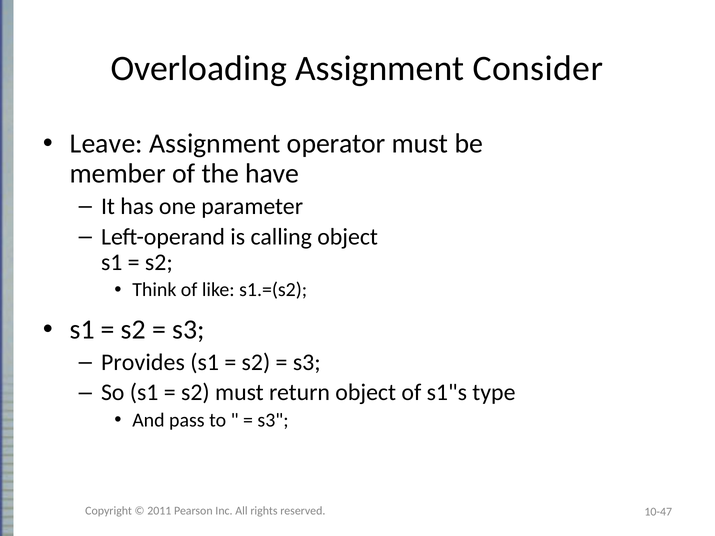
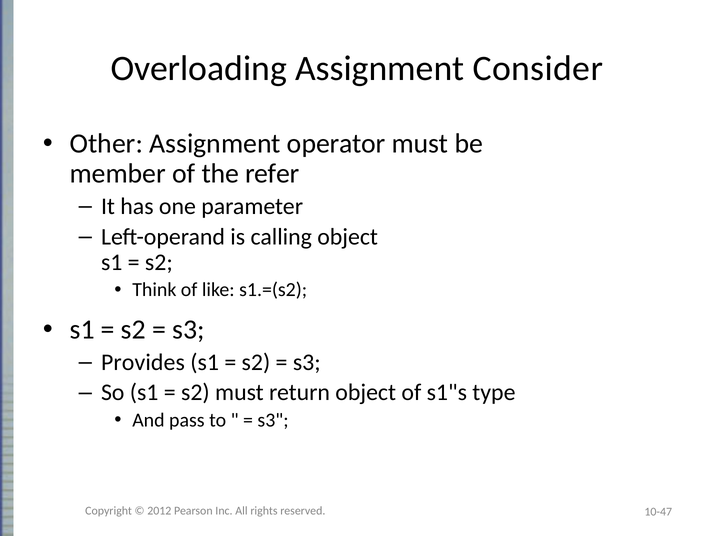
Leave: Leave -> Other
have: have -> refer
2011: 2011 -> 2012
